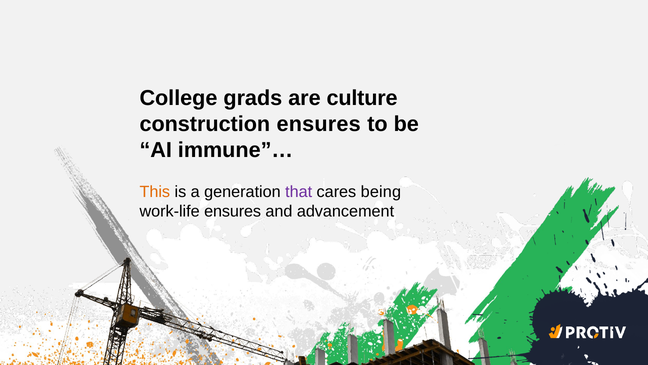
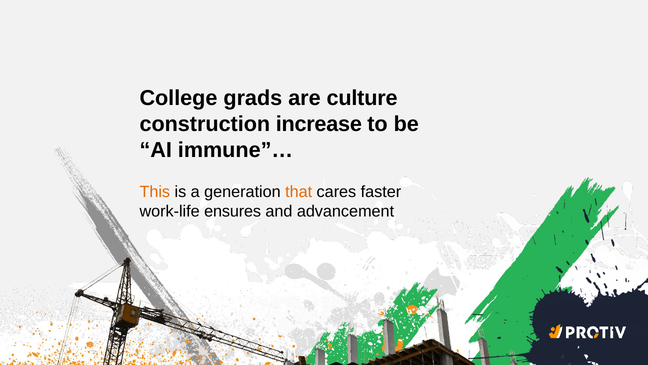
construction ensures: ensures -> increase
that colour: purple -> orange
being: being -> faster
